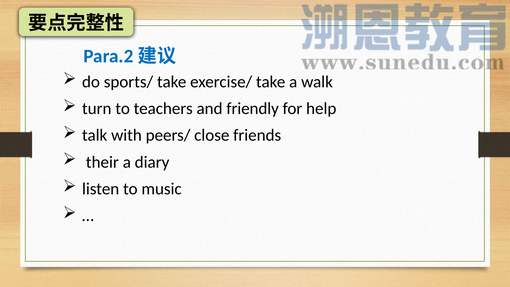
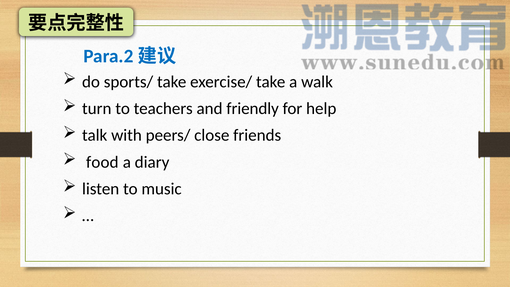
their: their -> food
